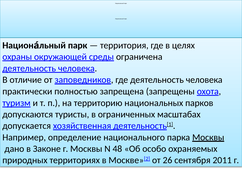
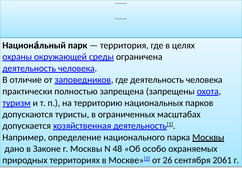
2011: 2011 -> 2061
